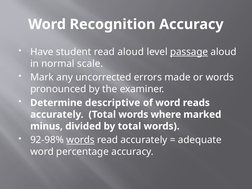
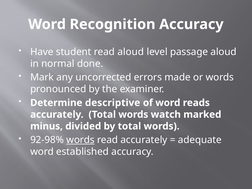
passage underline: present -> none
scale: scale -> done
where: where -> watch
percentage: percentage -> established
